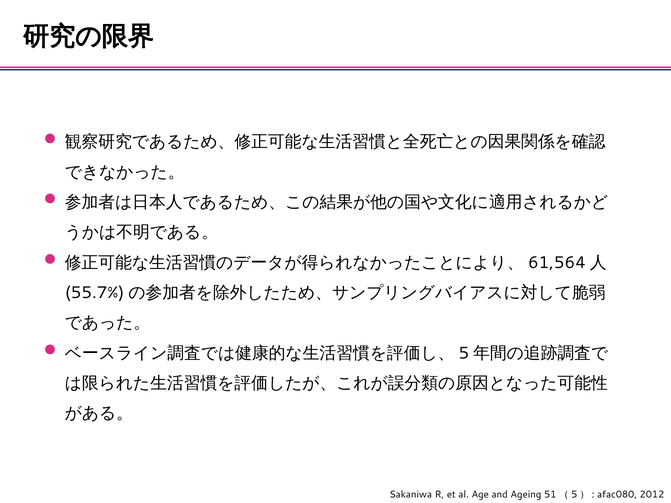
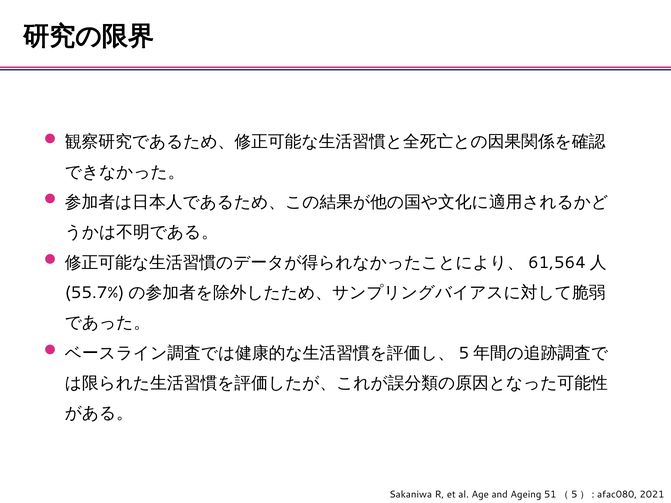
2012: 2012 -> 2021
